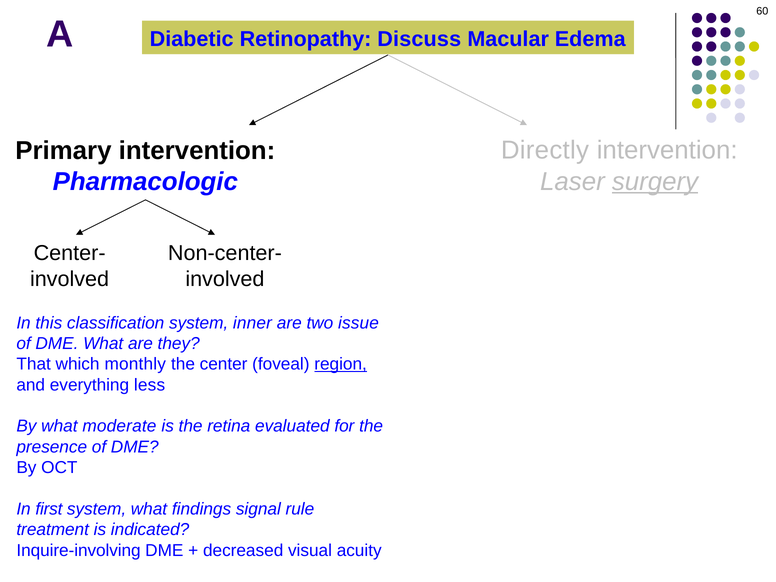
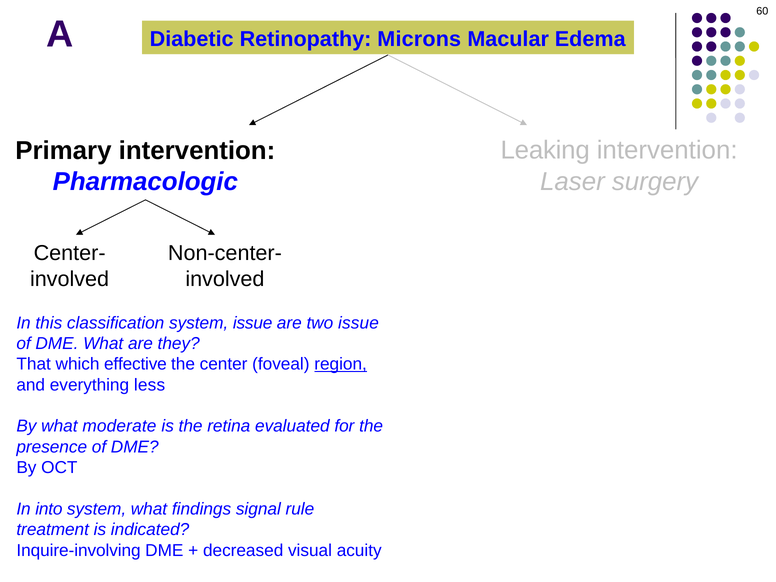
Discuss: Discuss -> Microns
Directly: Directly -> Leaking
surgery underline: present -> none
system inner: inner -> issue
monthly: monthly -> effective
first: first -> into
